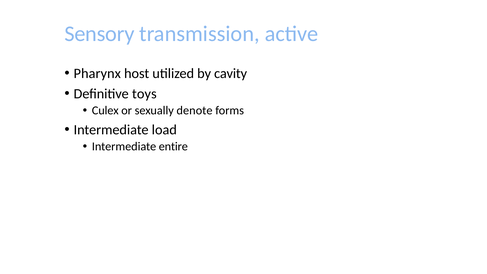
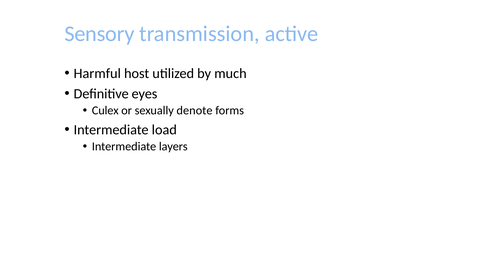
Pharynx: Pharynx -> Harmful
cavity: cavity -> much
toys: toys -> eyes
entire: entire -> layers
